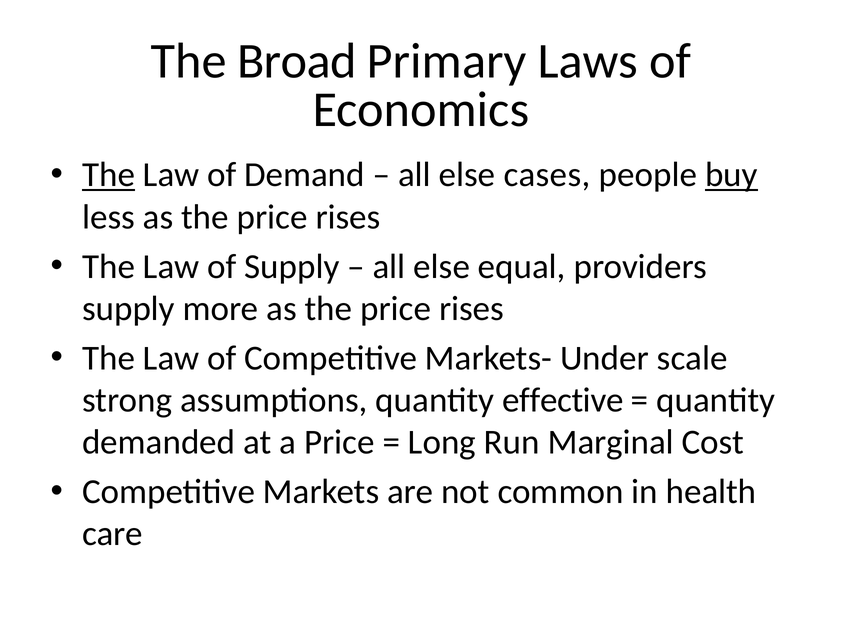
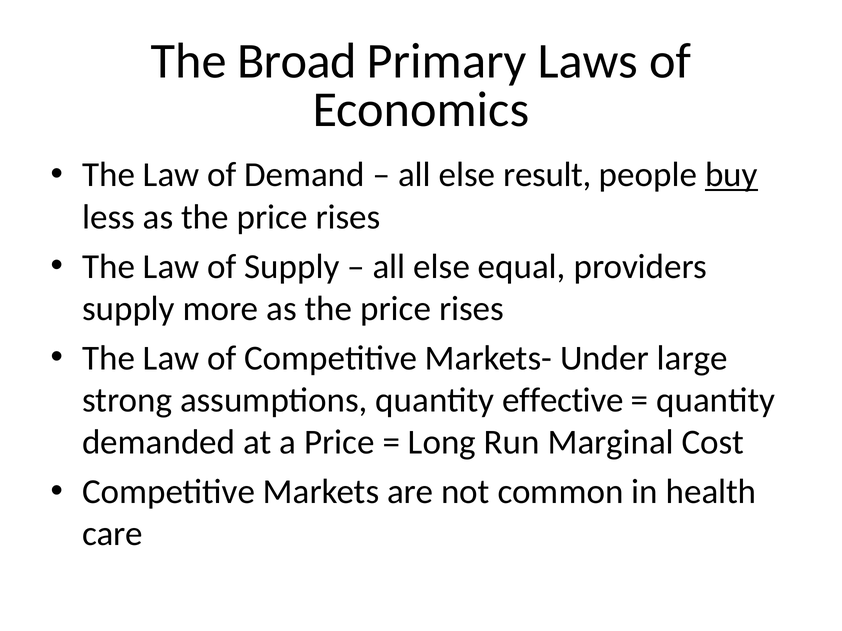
The at (109, 175) underline: present -> none
cases: cases -> result
scale: scale -> large
